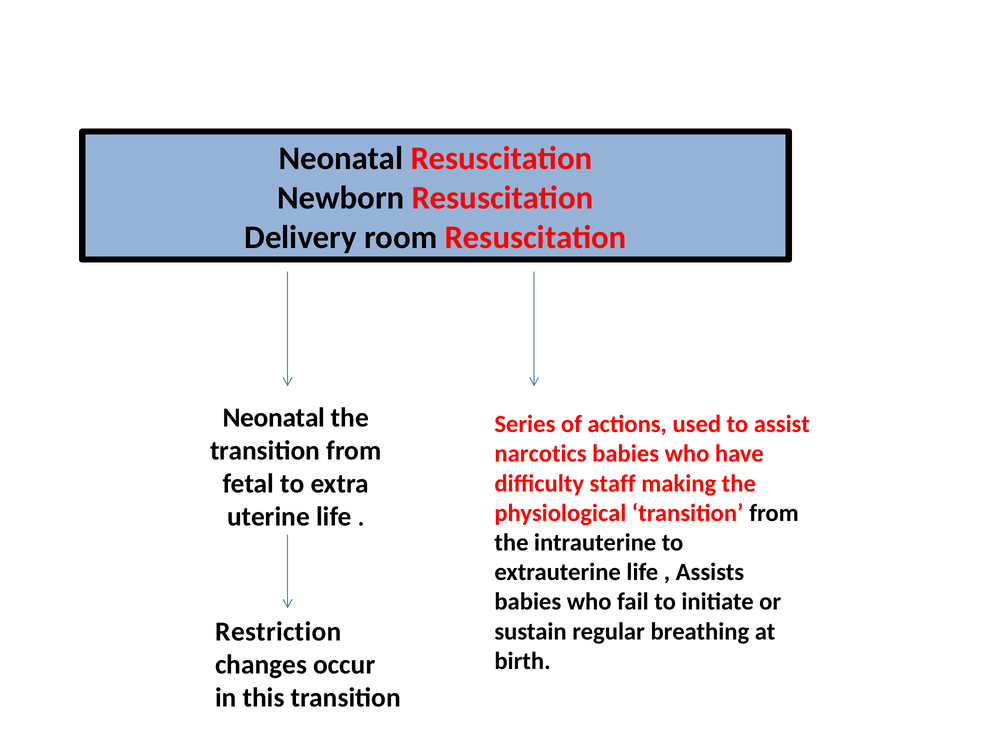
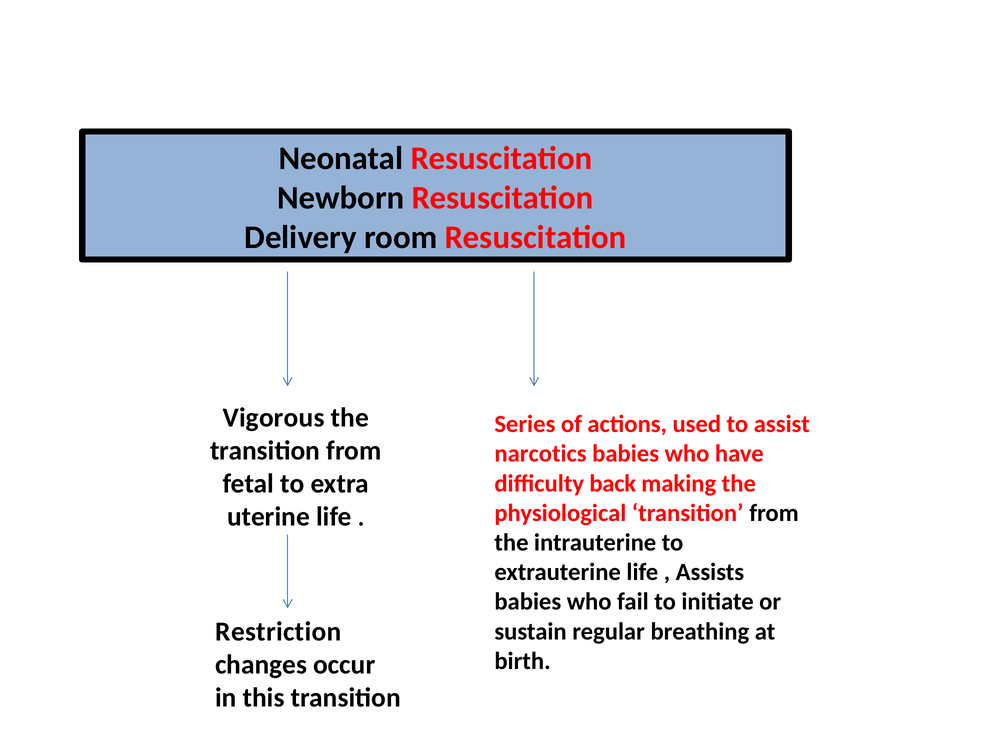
Neonatal at (274, 418): Neonatal -> Vigorous
staff: staff -> back
